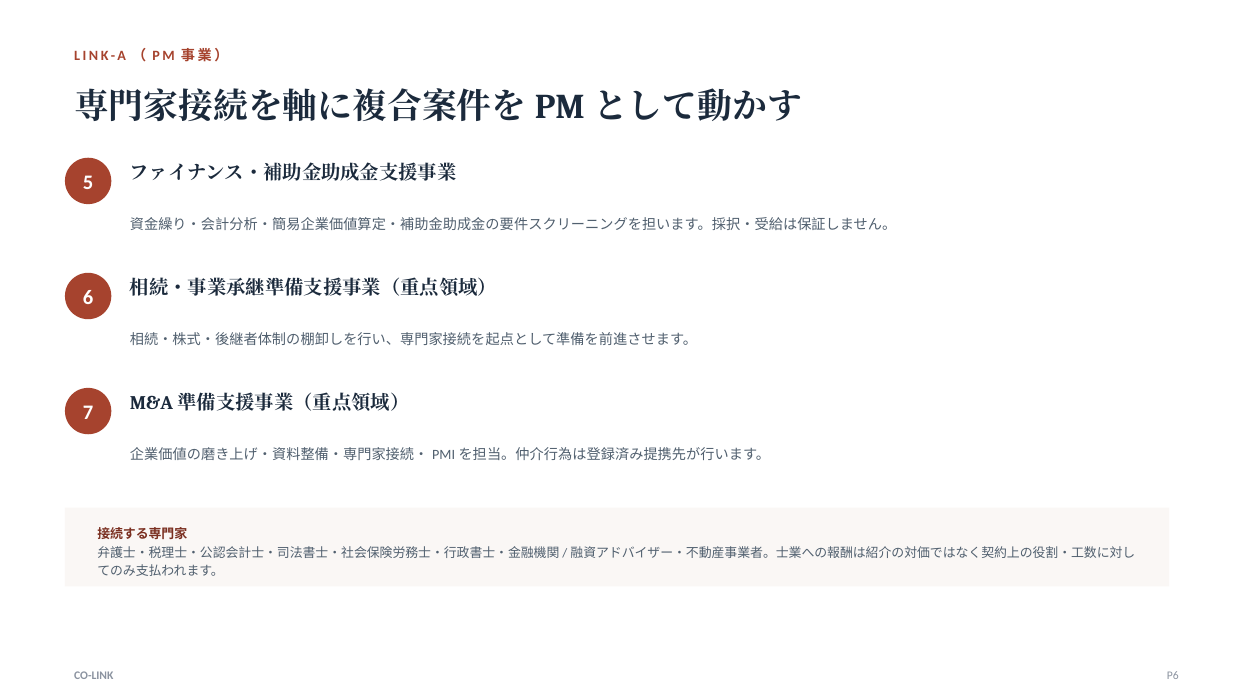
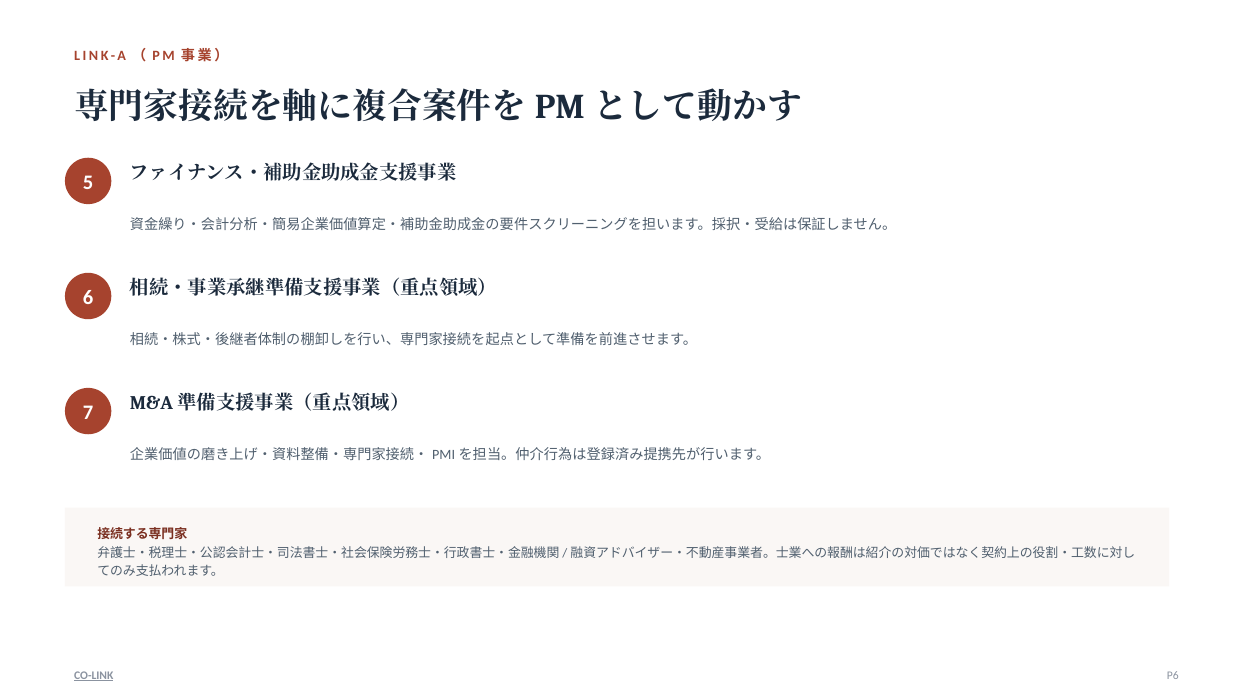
CO-LINK underline: none -> present
